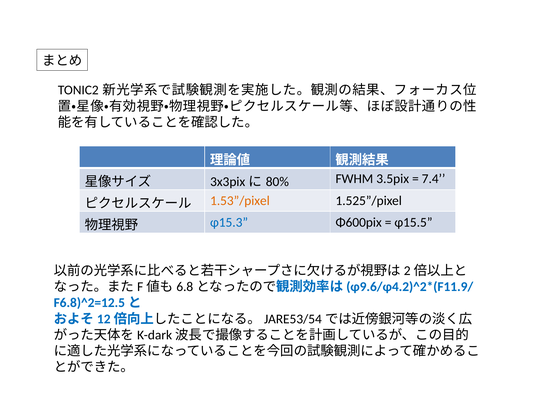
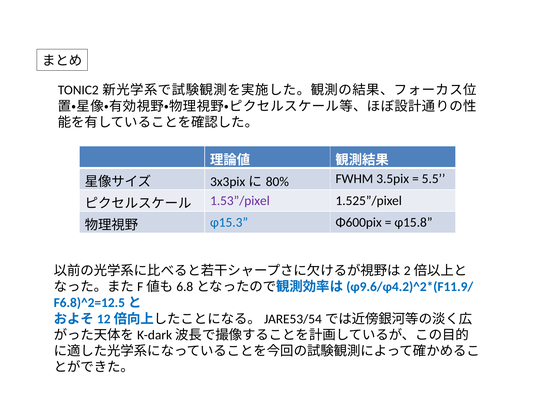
7.4: 7.4 -> 5.5
1.53”/pixel colour: orange -> purple
φ15.5: φ15.5 -> φ15.8
